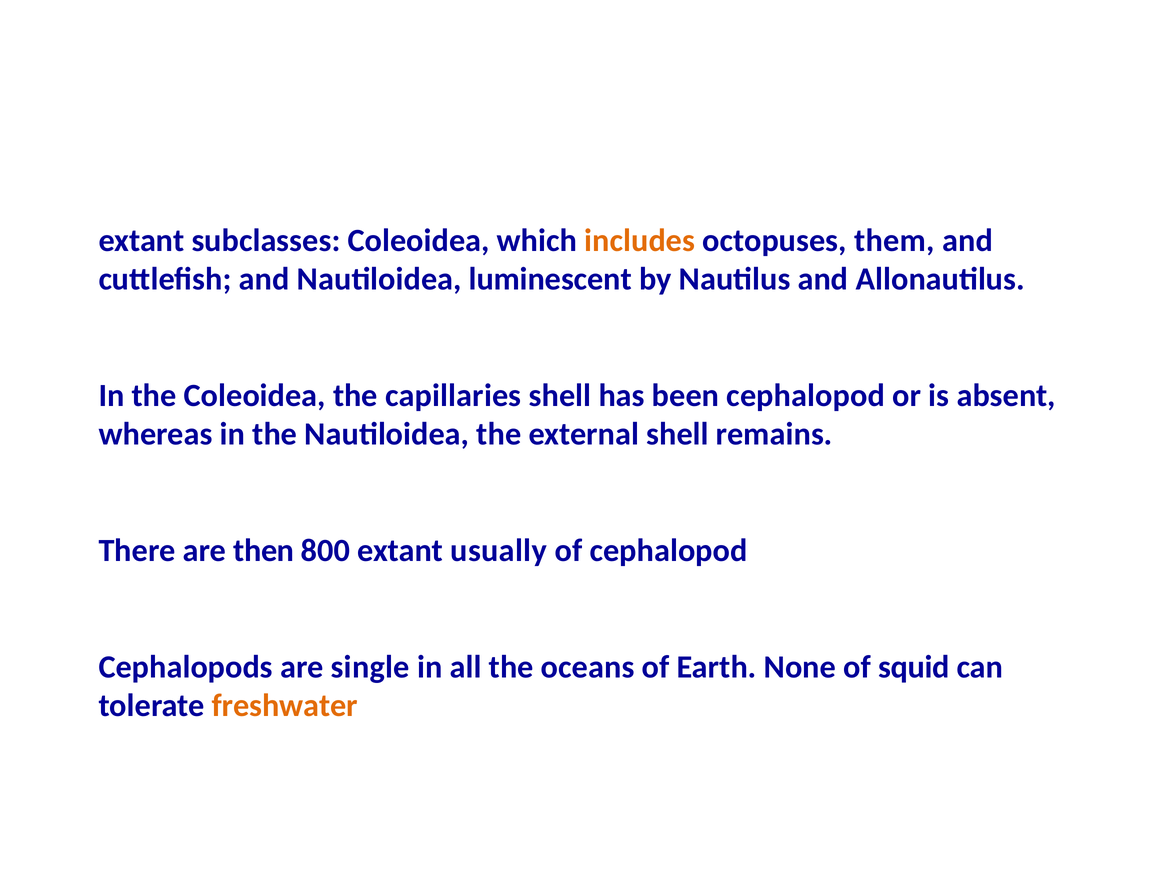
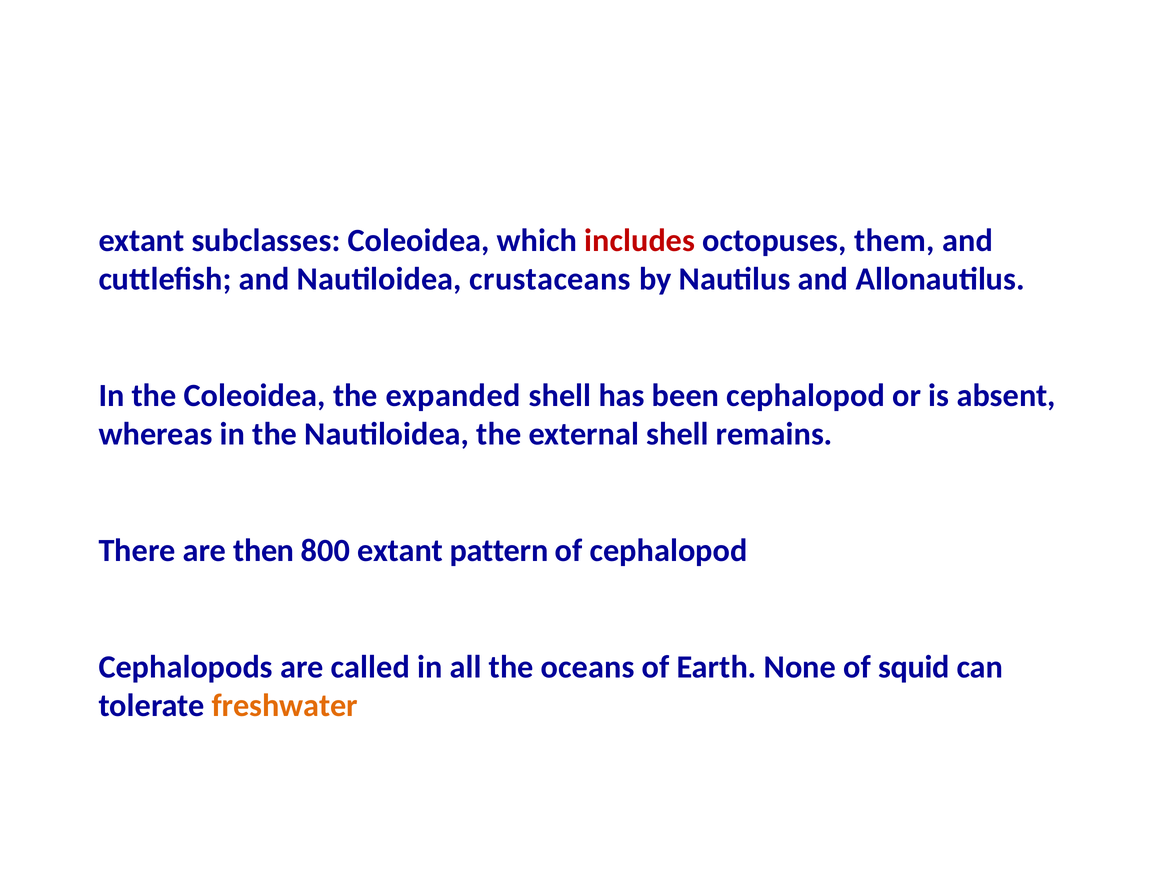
includes colour: orange -> red
luminescent: luminescent -> crustaceans
capillaries: capillaries -> expanded
usually: usually -> pattern
single: single -> called
